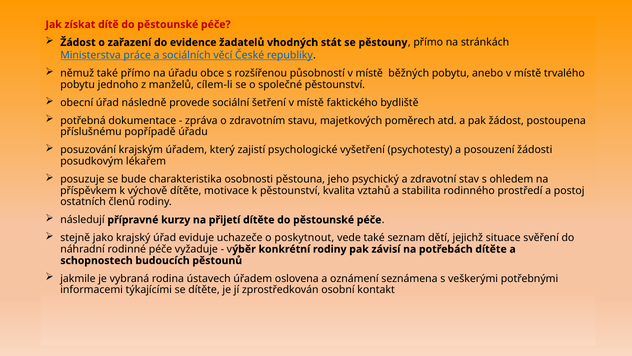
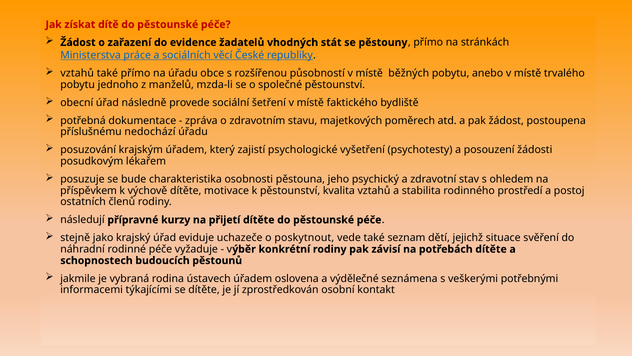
němuž at (77, 73): němuž -> vztahů
cílem-li: cílem-li -> mzda-li
popřípadě: popřípadě -> nedochází
oznámení: oznámení -> výdělečné
